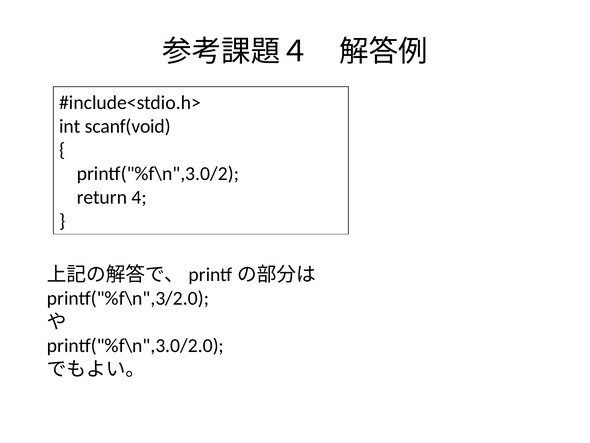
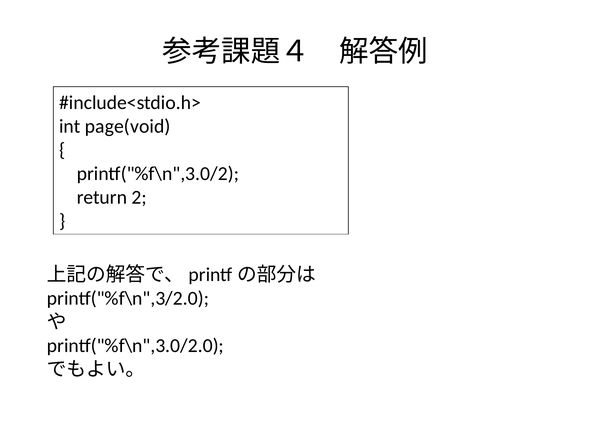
scanf(void: scanf(void -> page(void
4: 4 -> 2
